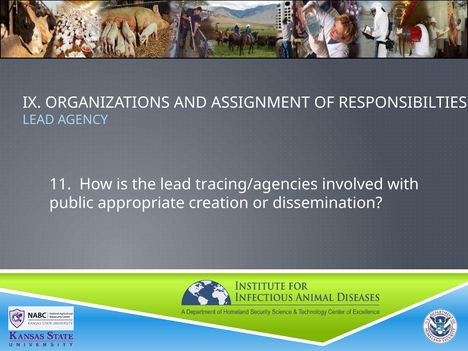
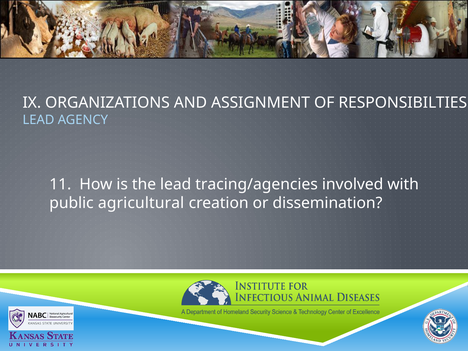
appropriate: appropriate -> agricultural
